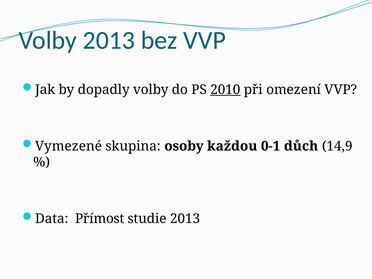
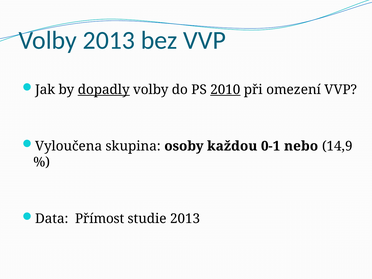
dopadly underline: none -> present
Vymezené: Vymezené -> Vyloučena
důch: důch -> nebo
